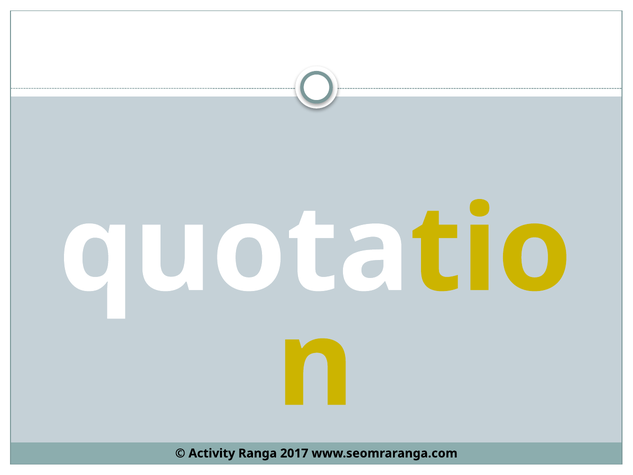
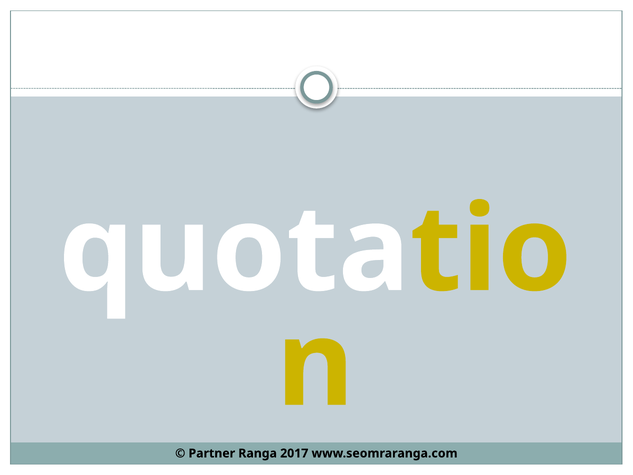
Activity: Activity -> Partner
